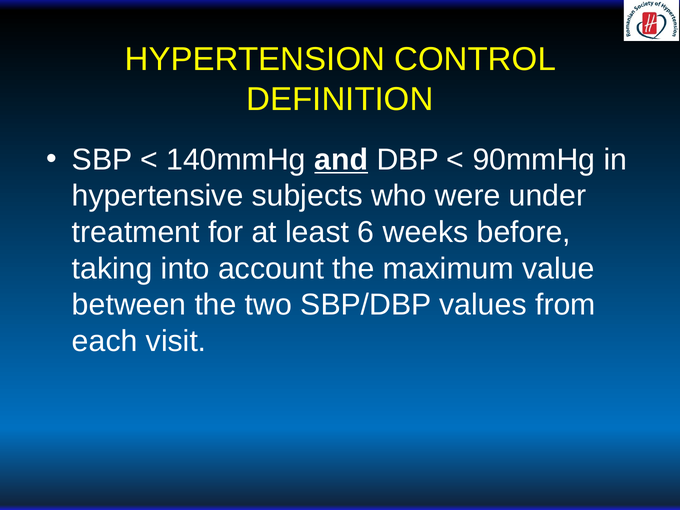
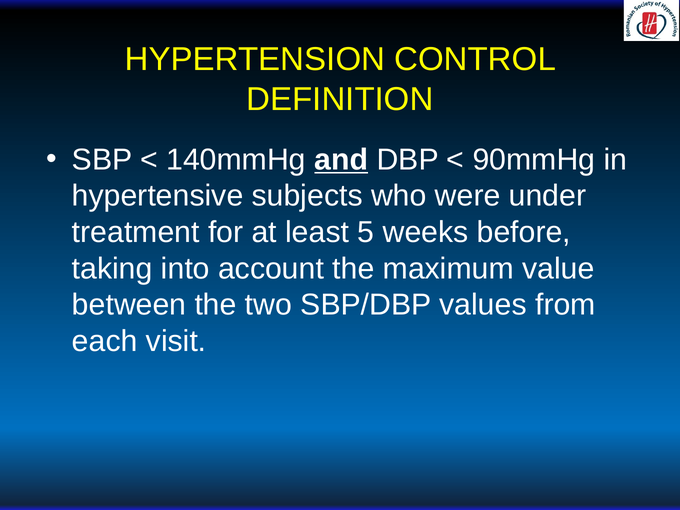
6: 6 -> 5
